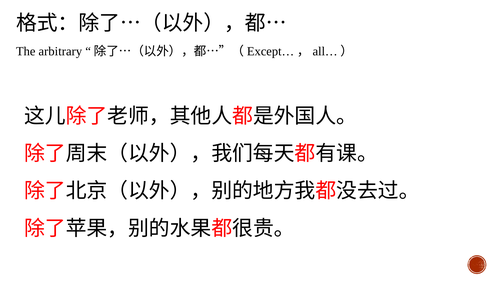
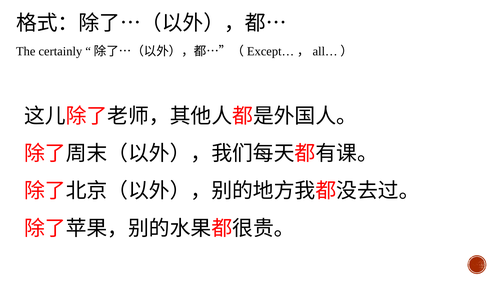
arbitrary: arbitrary -> certainly
